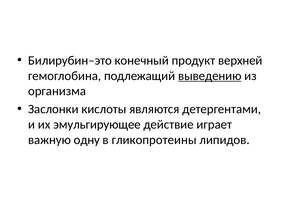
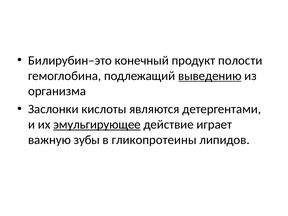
верхней: верхней -> полости
эмульгирующее underline: none -> present
одну: одну -> зубы
